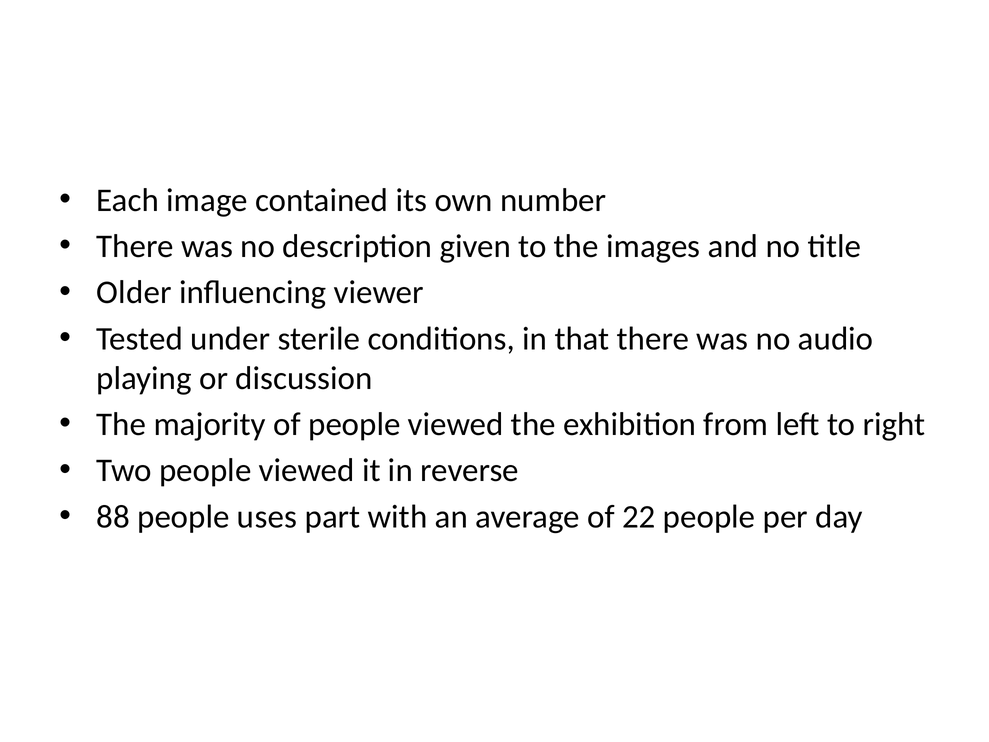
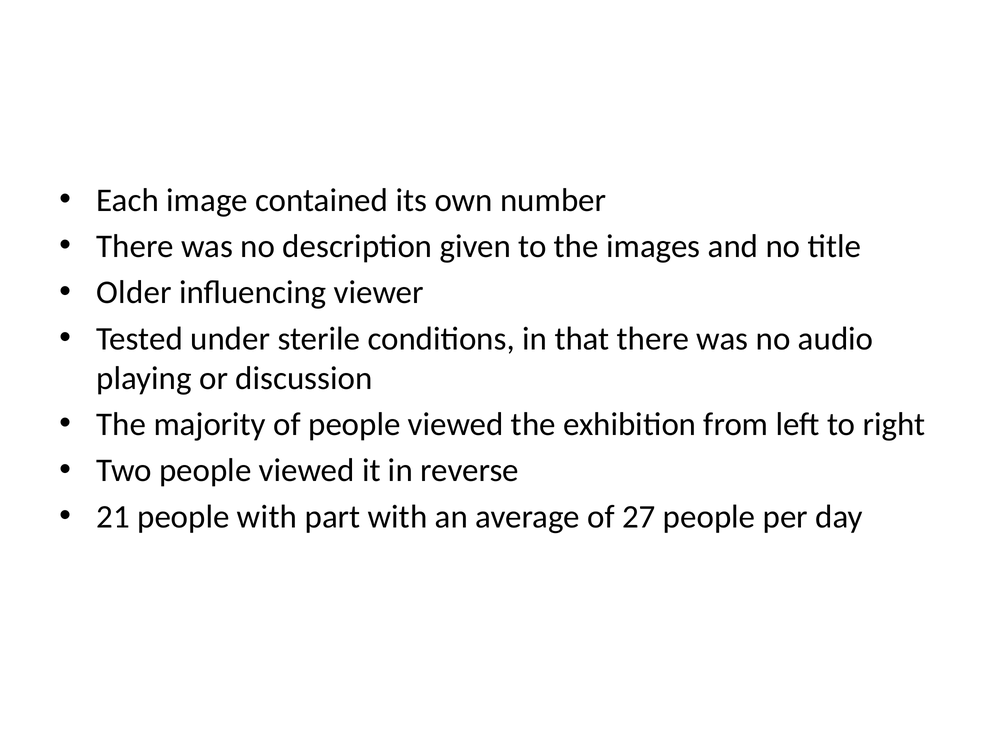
88: 88 -> 21
people uses: uses -> with
22: 22 -> 27
